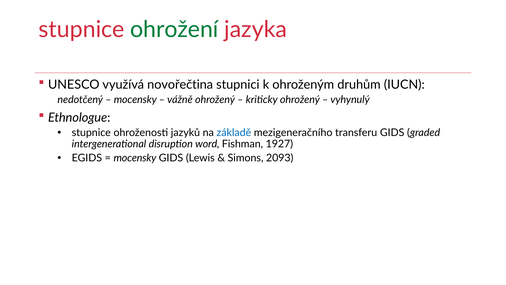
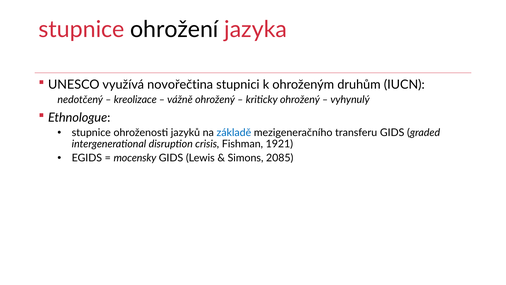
ohrožení colour: green -> black
mocensky at (135, 100): mocensky -> kreolizace
word: word -> crisis
1927: 1927 -> 1921
2093: 2093 -> 2085
